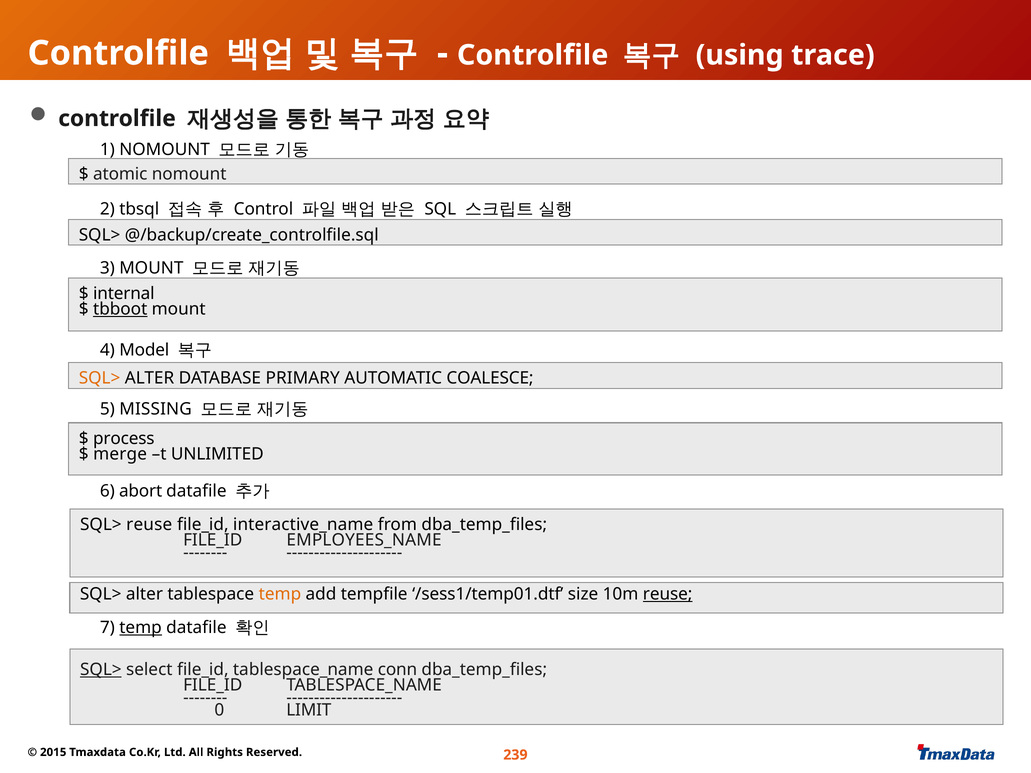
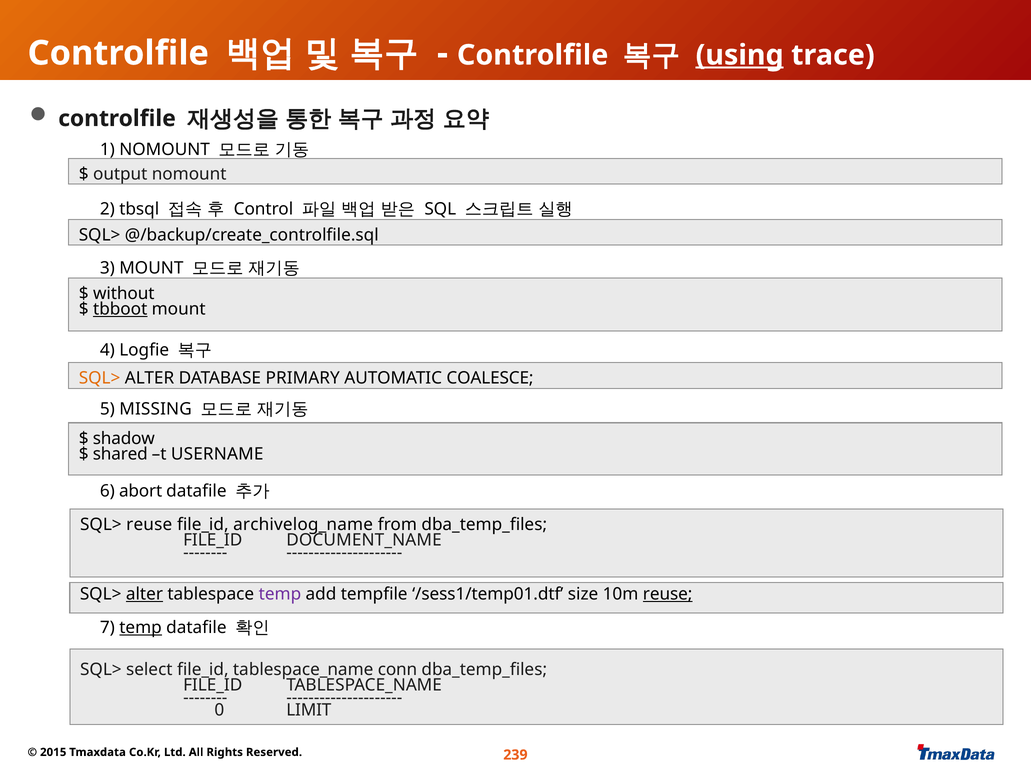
using underline: none -> present
atomic: atomic -> output
internal: internal -> without
Model: Model -> Logfie
process: process -> shadow
merge: merge -> shared
UNLIMITED: UNLIMITED -> USERNAME
interactive_name: interactive_name -> archivelog_name
EMPLOYEES_NAME: EMPLOYEES_NAME -> DOCUMENT_NAME
alter at (144, 594) underline: none -> present
temp at (280, 594) colour: orange -> purple
SQL> at (101, 670) underline: present -> none
